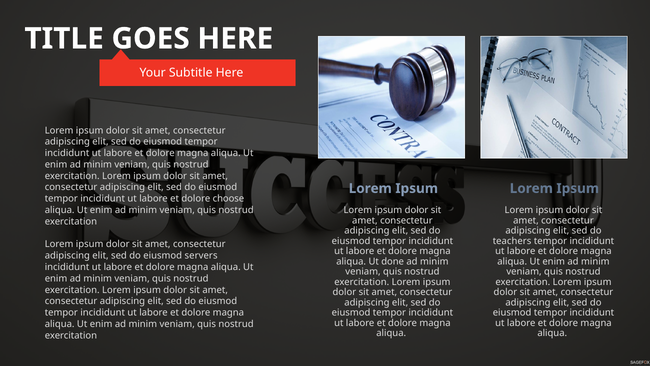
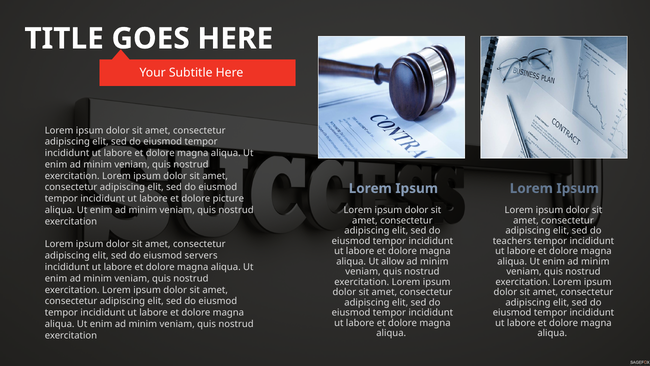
choose: choose -> picture
done: done -> allow
